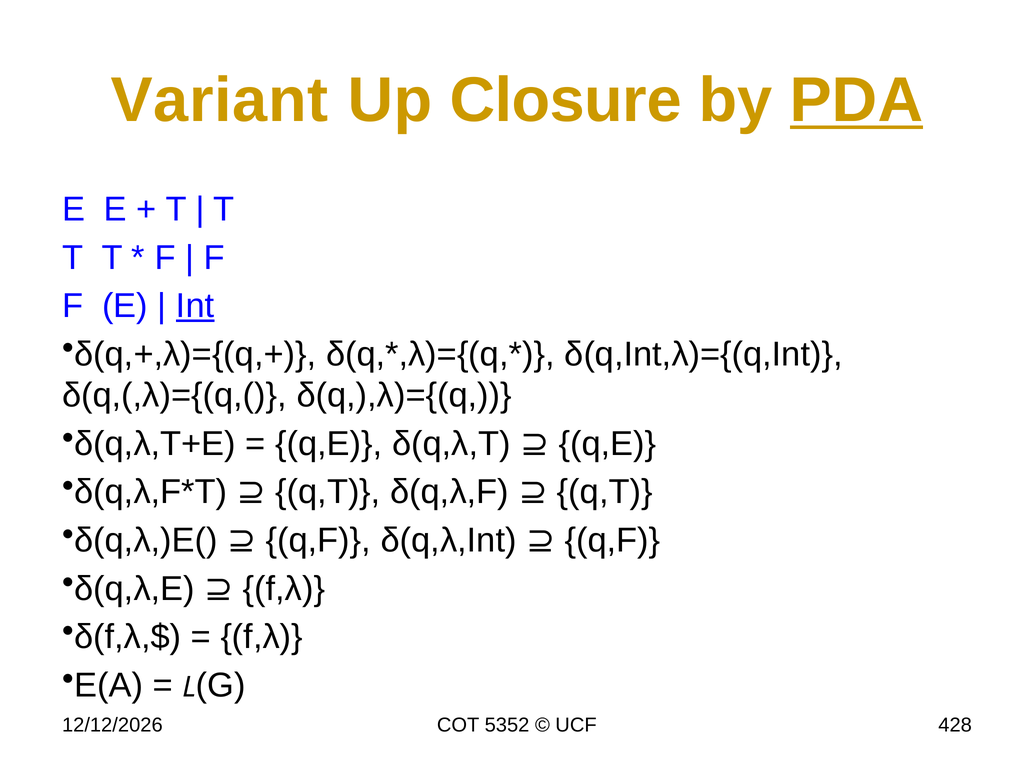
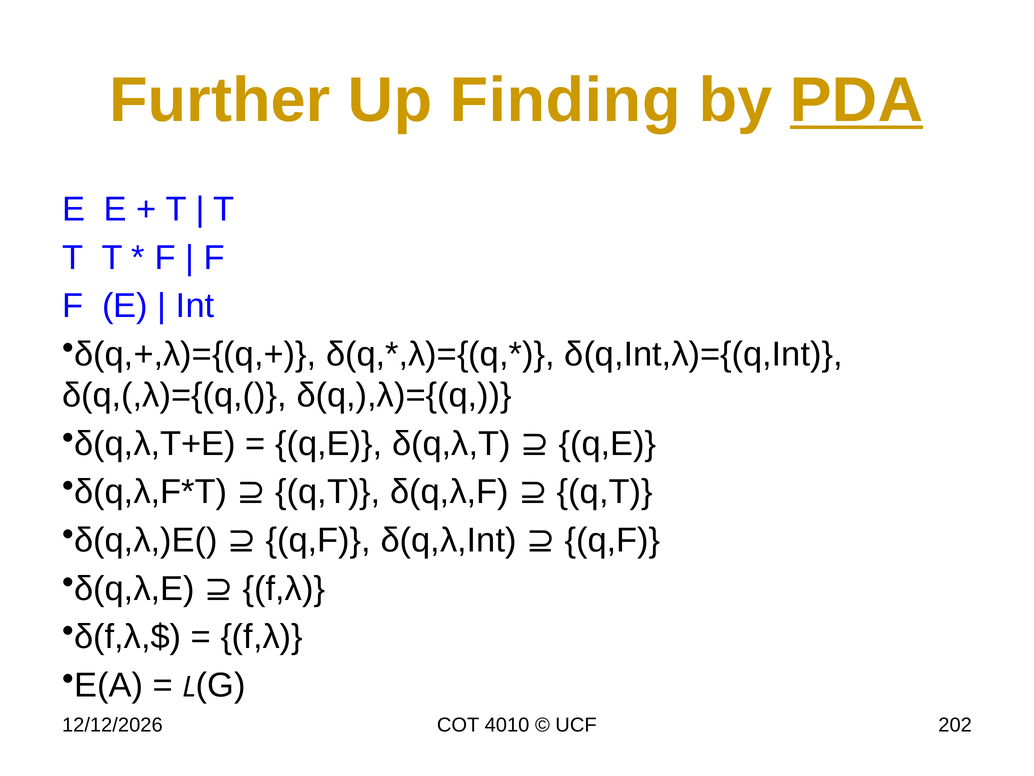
Variant: Variant -> Further
Closure: Closure -> Finding
Int underline: present -> none
5352: 5352 -> 4010
428: 428 -> 202
